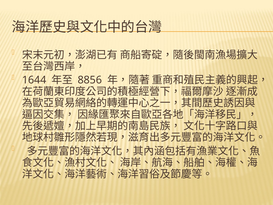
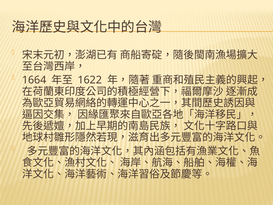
1644: 1644 -> 1664
8856: 8856 -> 1622
